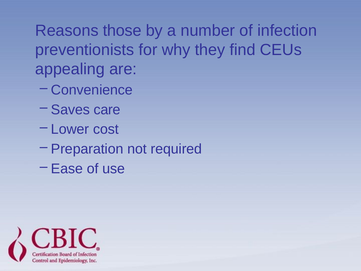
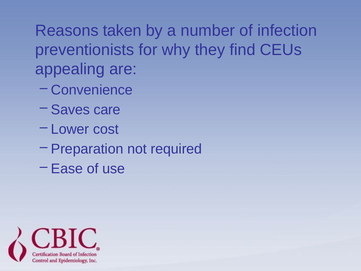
those: those -> taken
